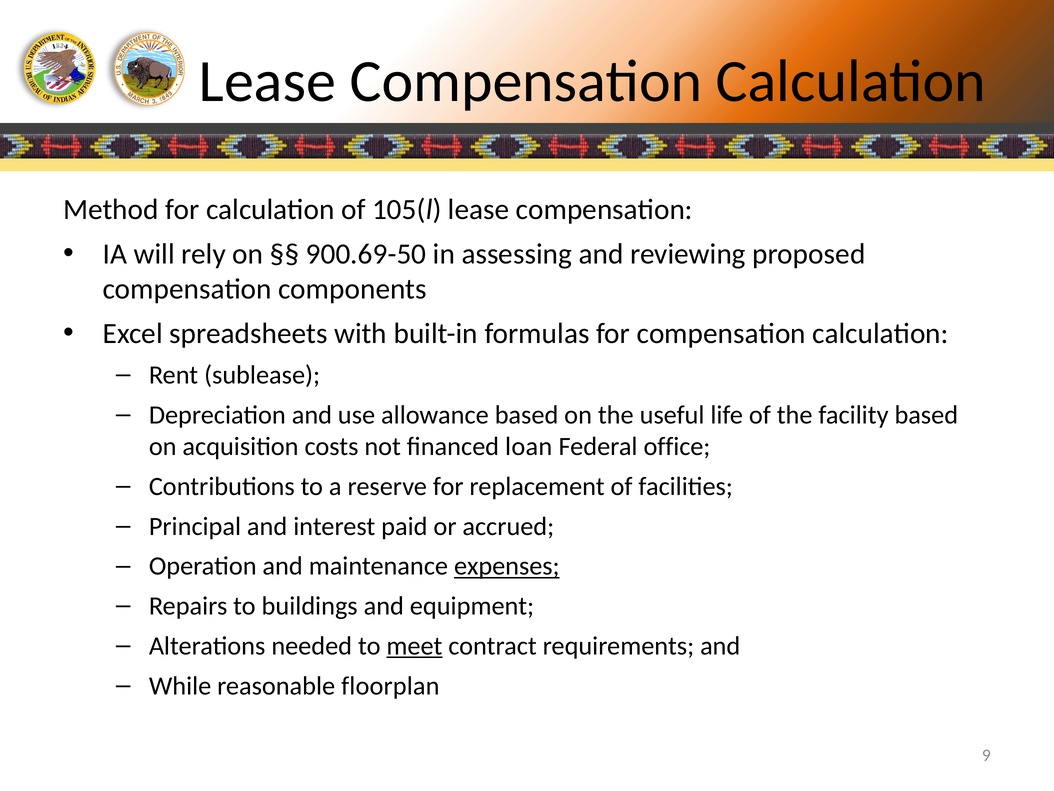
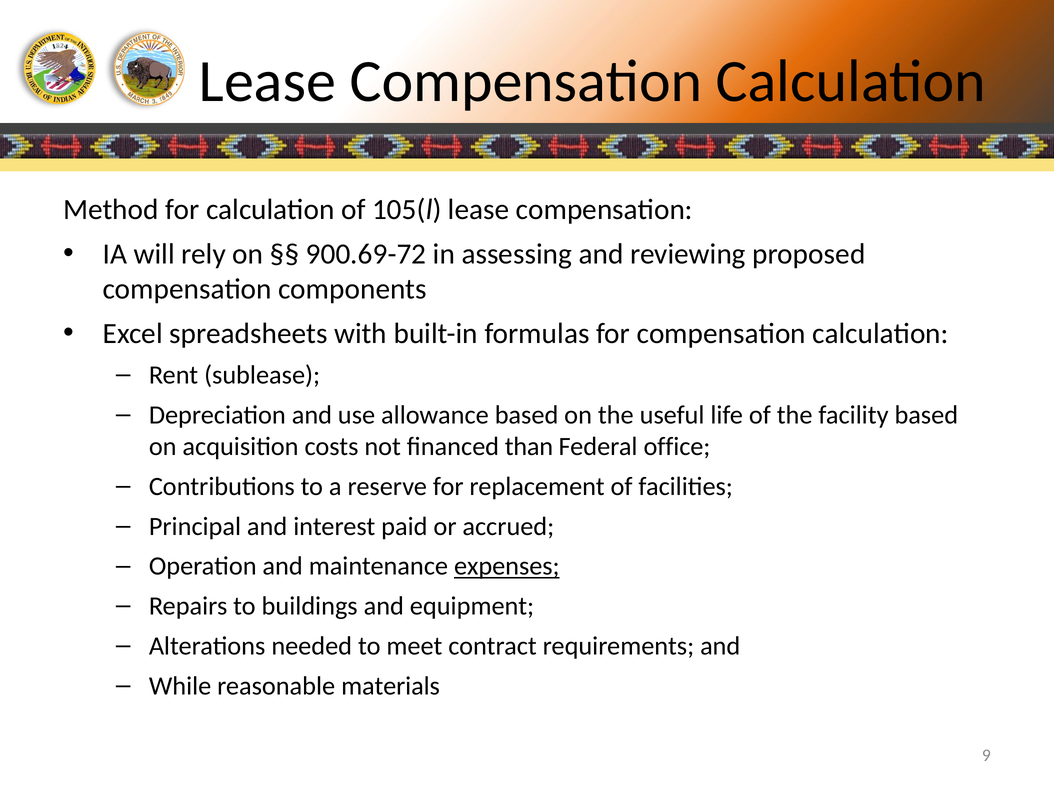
900.69-50: 900.69-50 -> 900.69-72
loan: loan -> than
meet underline: present -> none
floorplan: floorplan -> materials
